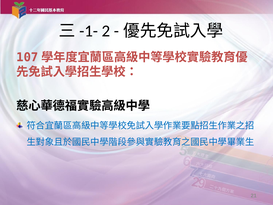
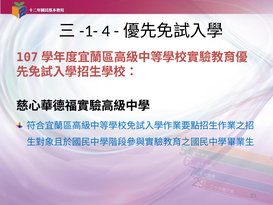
2: 2 -> 4
